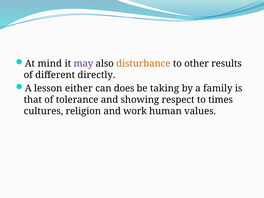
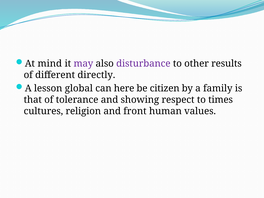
disturbance colour: orange -> purple
either: either -> global
does: does -> here
taking: taking -> citizen
work: work -> front
